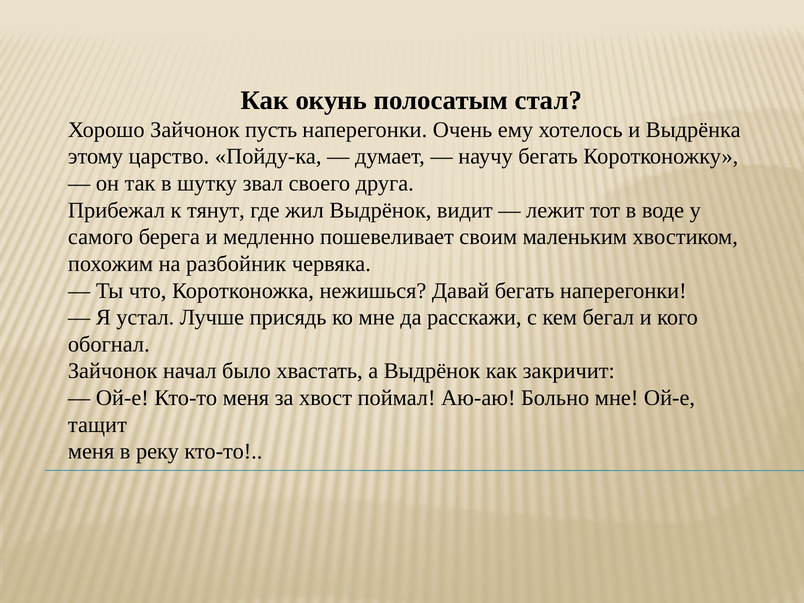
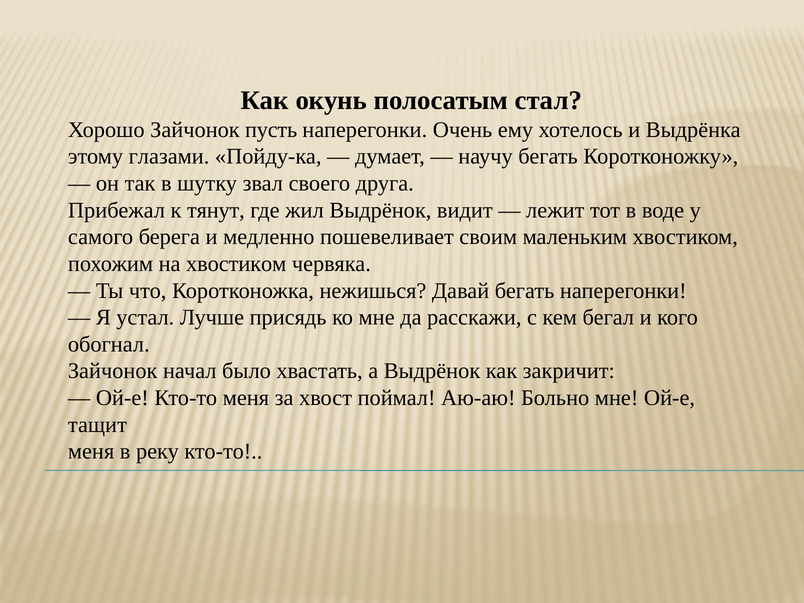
царство: царство -> глазами
на разбойник: разбойник -> хвостиком
